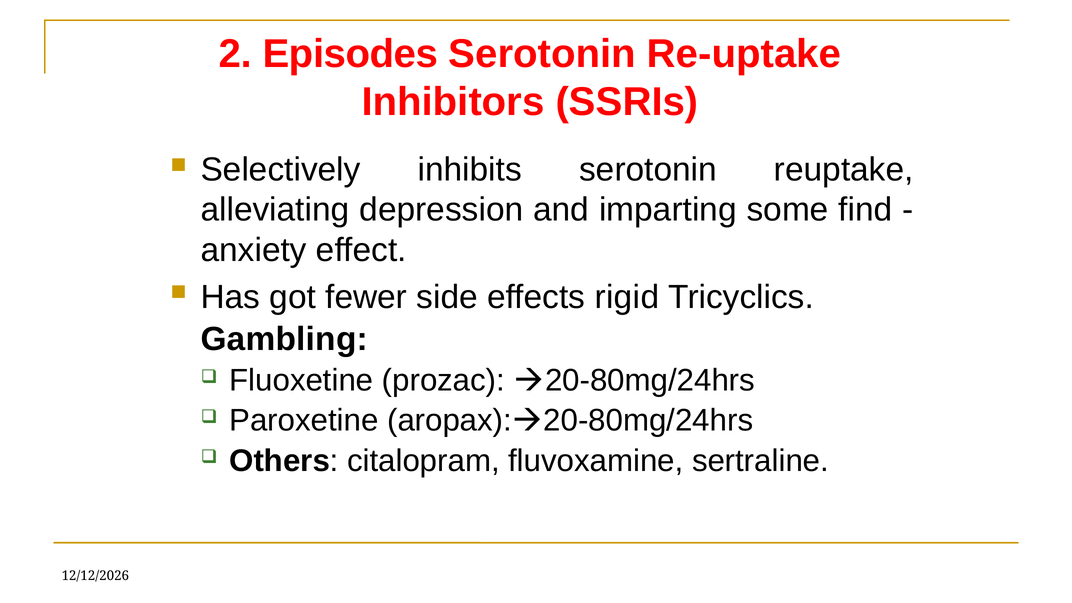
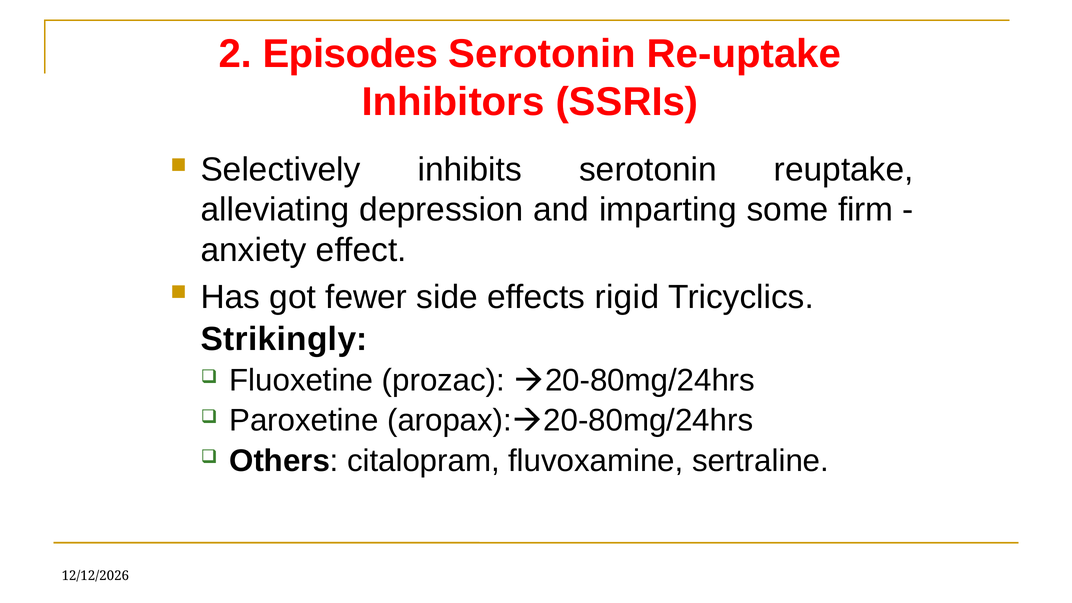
find: find -> firm
Gambling: Gambling -> Strikingly
